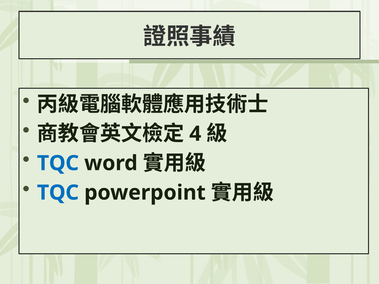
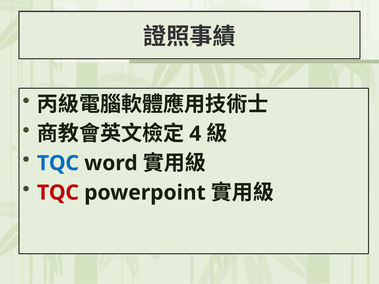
TQC at (58, 193) colour: blue -> red
